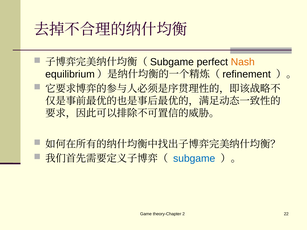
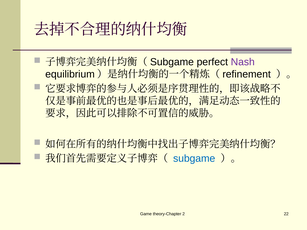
Nash colour: orange -> purple
